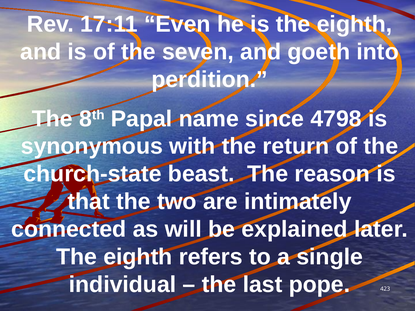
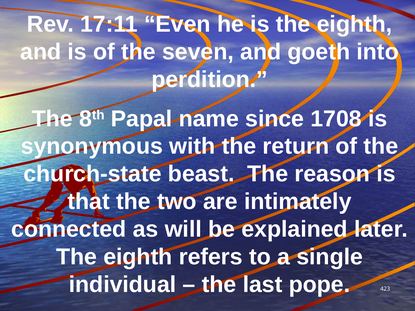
4798: 4798 -> 1708
